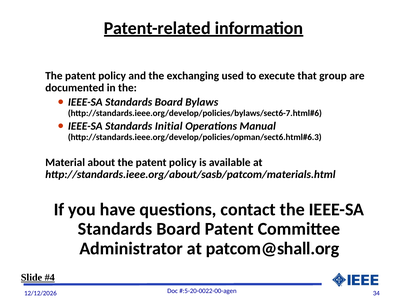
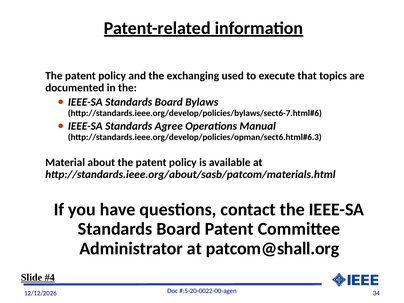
group: group -> topics
Initial: Initial -> Agree
